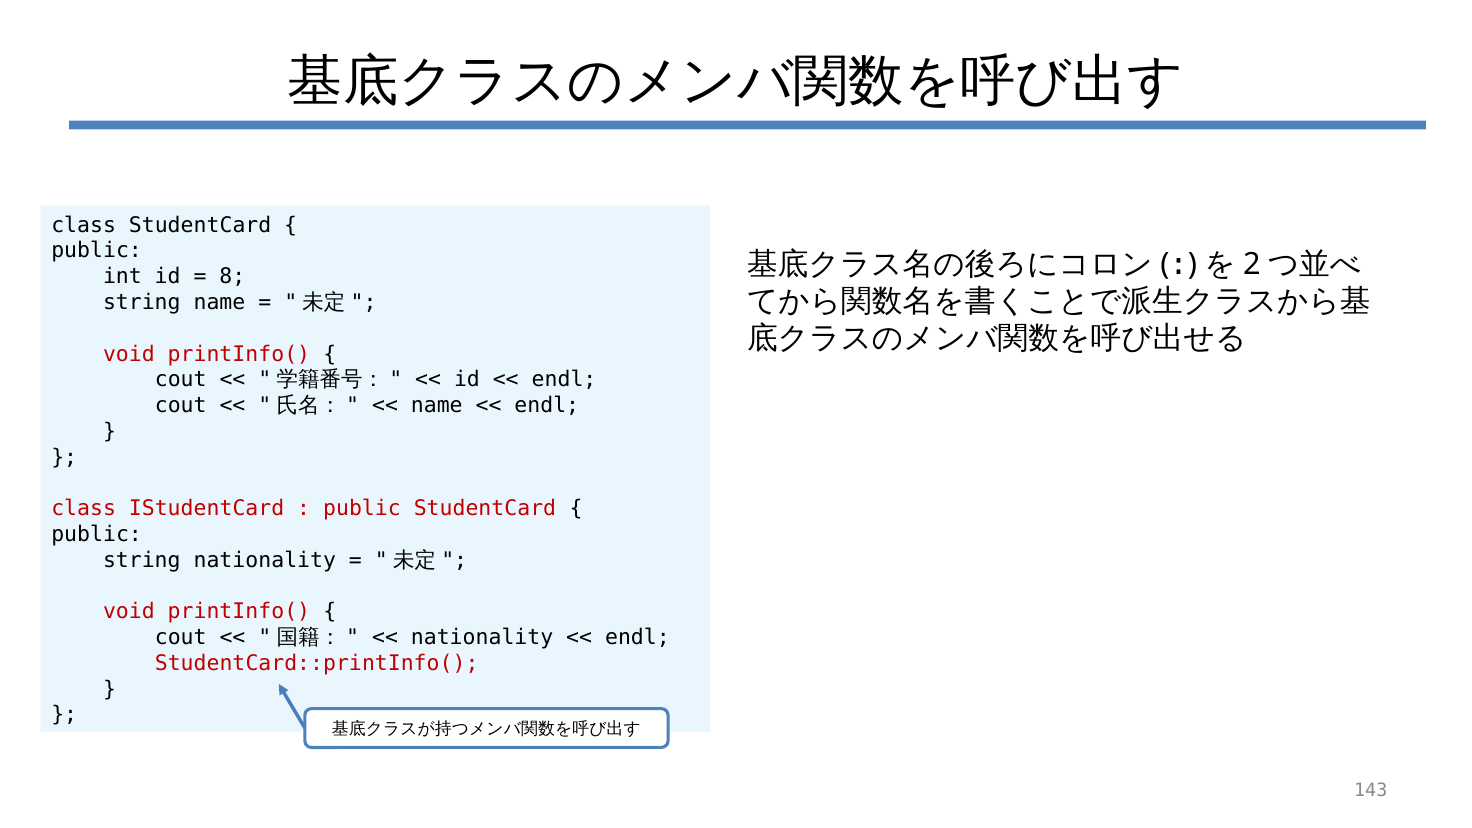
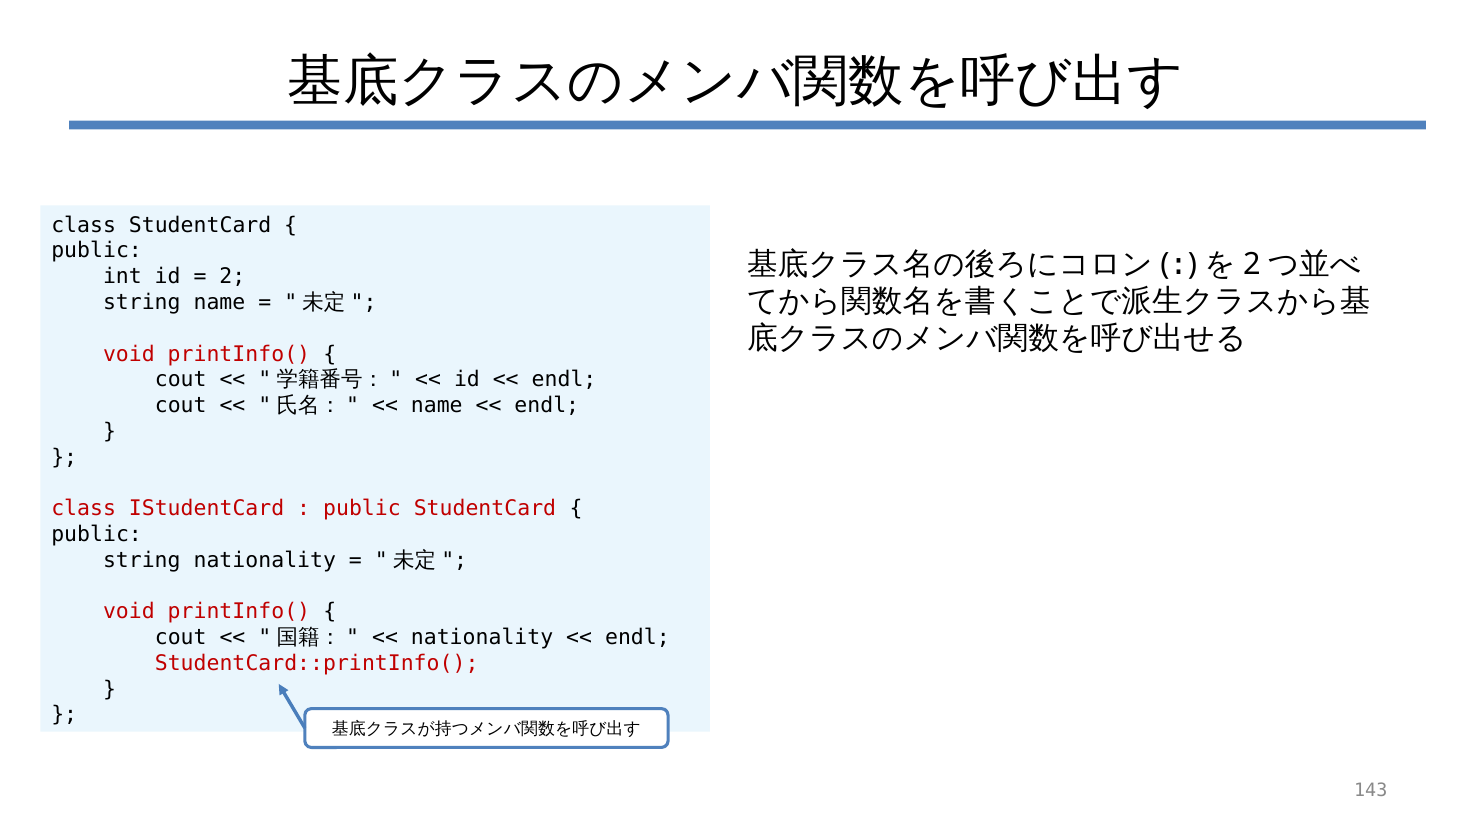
8: 8 -> 2
